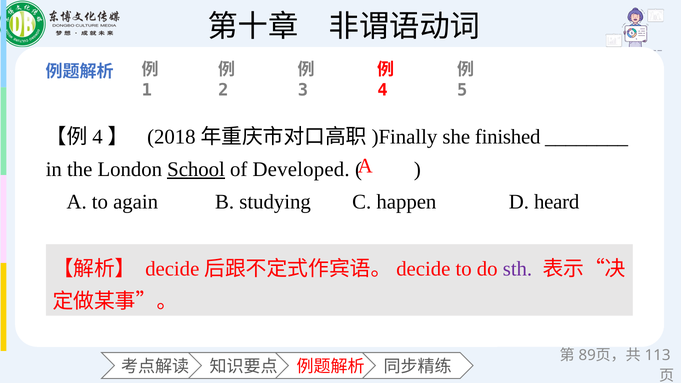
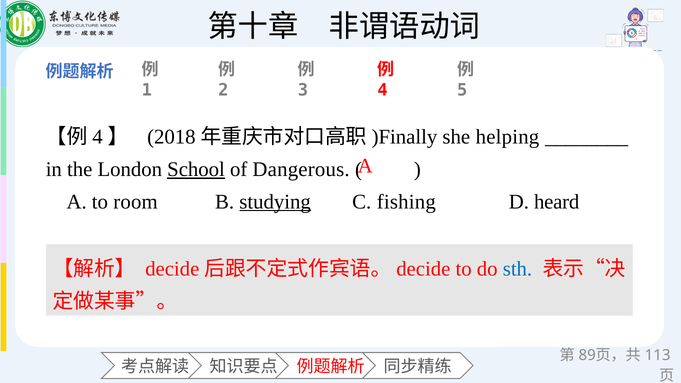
finished: finished -> helping
Developed: Developed -> Dangerous
again: again -> room
studying underline: none -> present
happen: happen -> fishing
sth colour: purple -> blue
